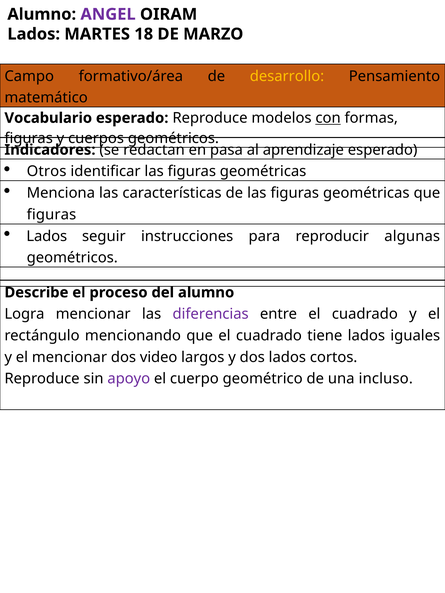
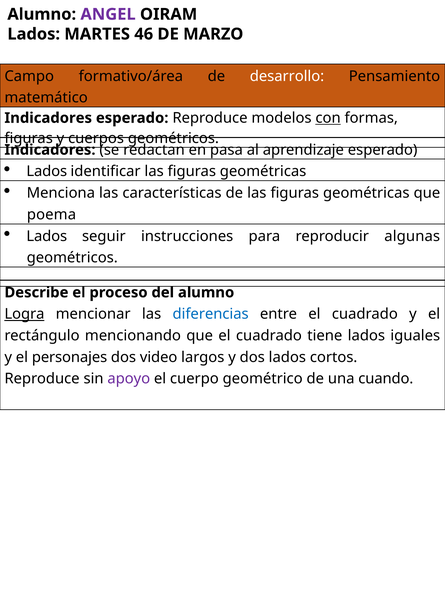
18: 18 -> 46
desarrollo colour: yellow -> white
Vocabulario at (48, 118): Vocabulario -> Indicadores
Otros at (47, 172): Otros -> Lados
figuras at (51, 215): figuras -> poema
Logra underline: none -> present
diferencias colour: purple -> blue
el mencionar: mencionar -> personajes
incluso: incluso -> cuando
